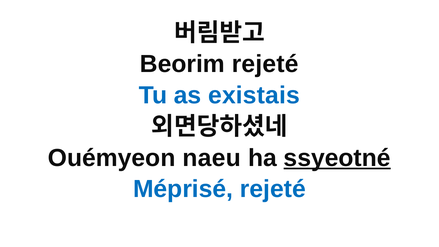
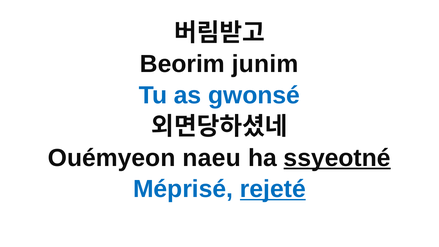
Beorim rejeté: rejeté -> junim
existais: existais -> gwonsé
rejeté at (273, 189) underline: none -> present
